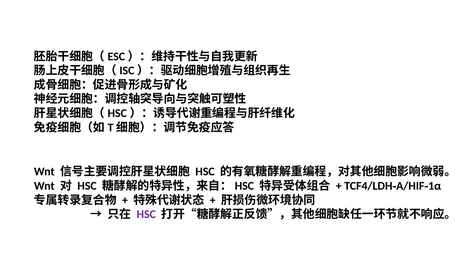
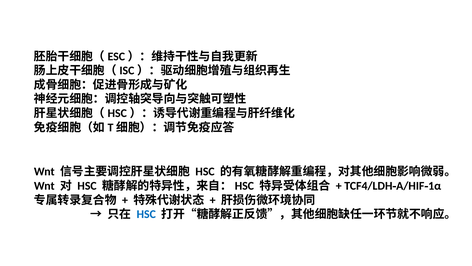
HSC at (146, 214) colour: purple -> blue
